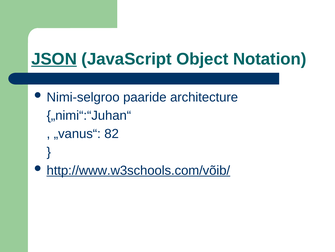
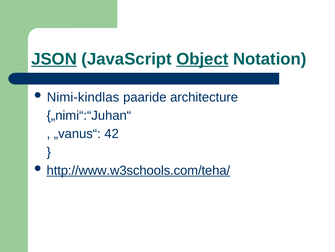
Object underline: none -> present
Nimi-selgroo: Nimi-selgroo -> Nimi-kindlas
82: 82 -> 42
http://www.w3schools.com/võib/: http://www.w3schools.com/võib/ -> http://www.w3schools.com/teha/
